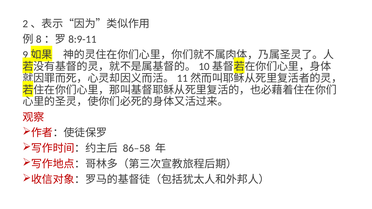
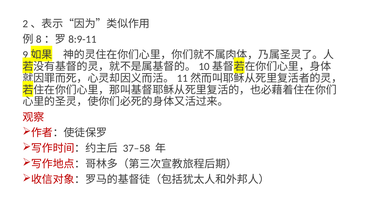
86–58: 86–58 -> 37–58
